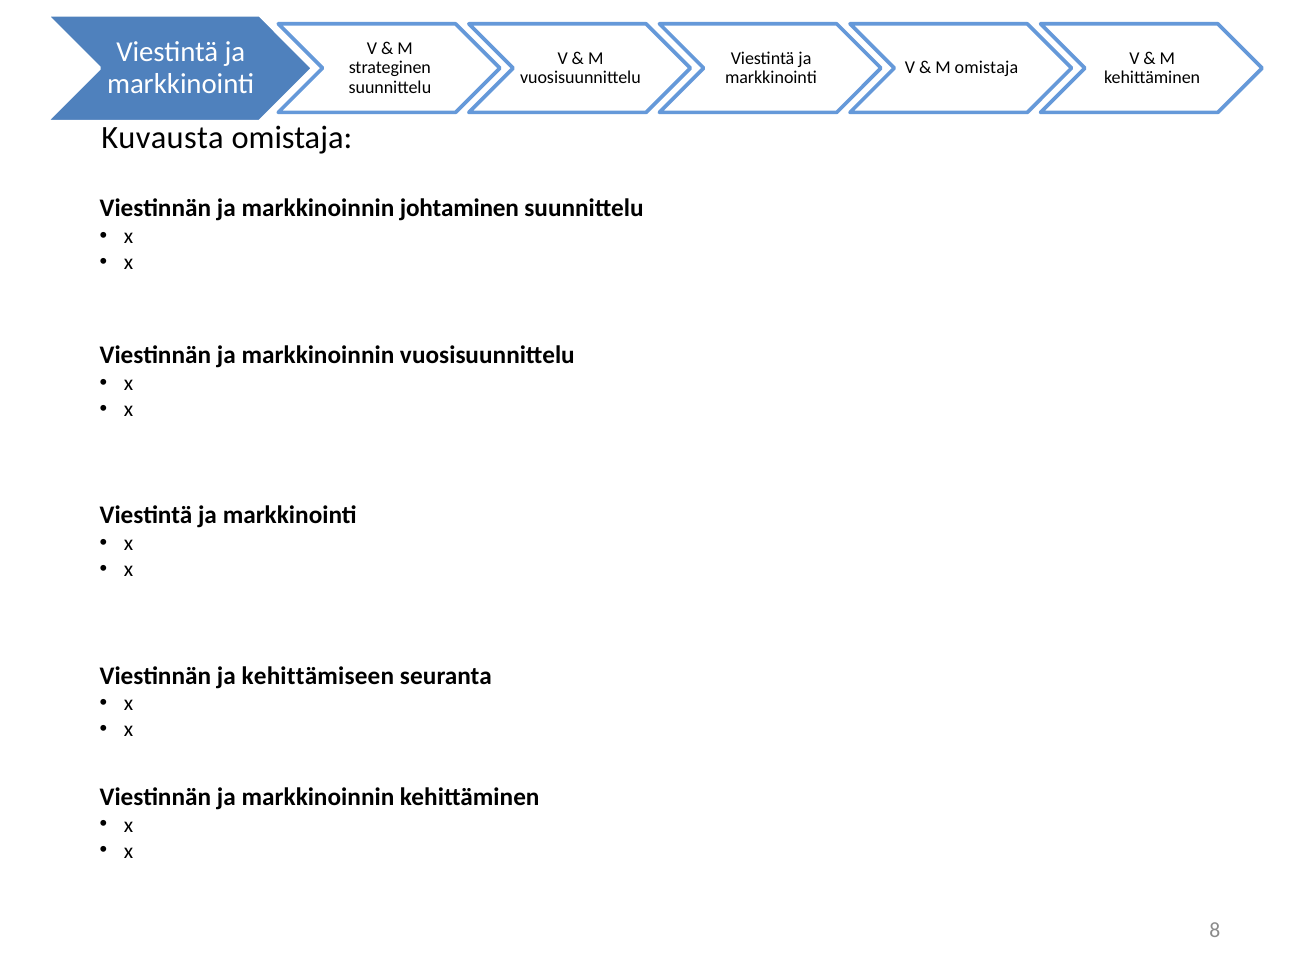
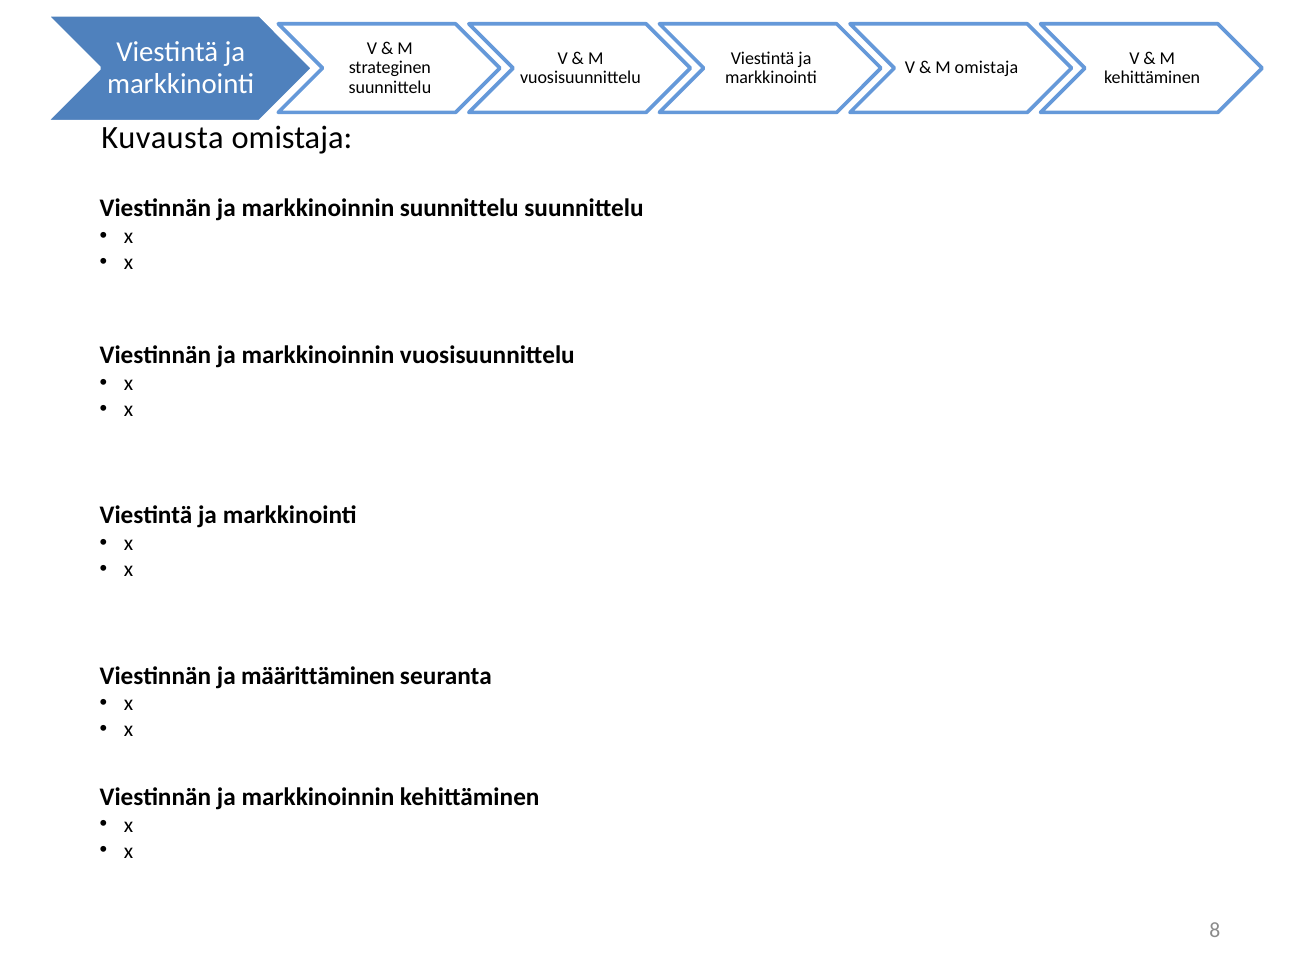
markkinoinnin johtaminen: johtaminen -> suunnittelu
kehittämiseen: kehittämiseen -> määrittäminen
